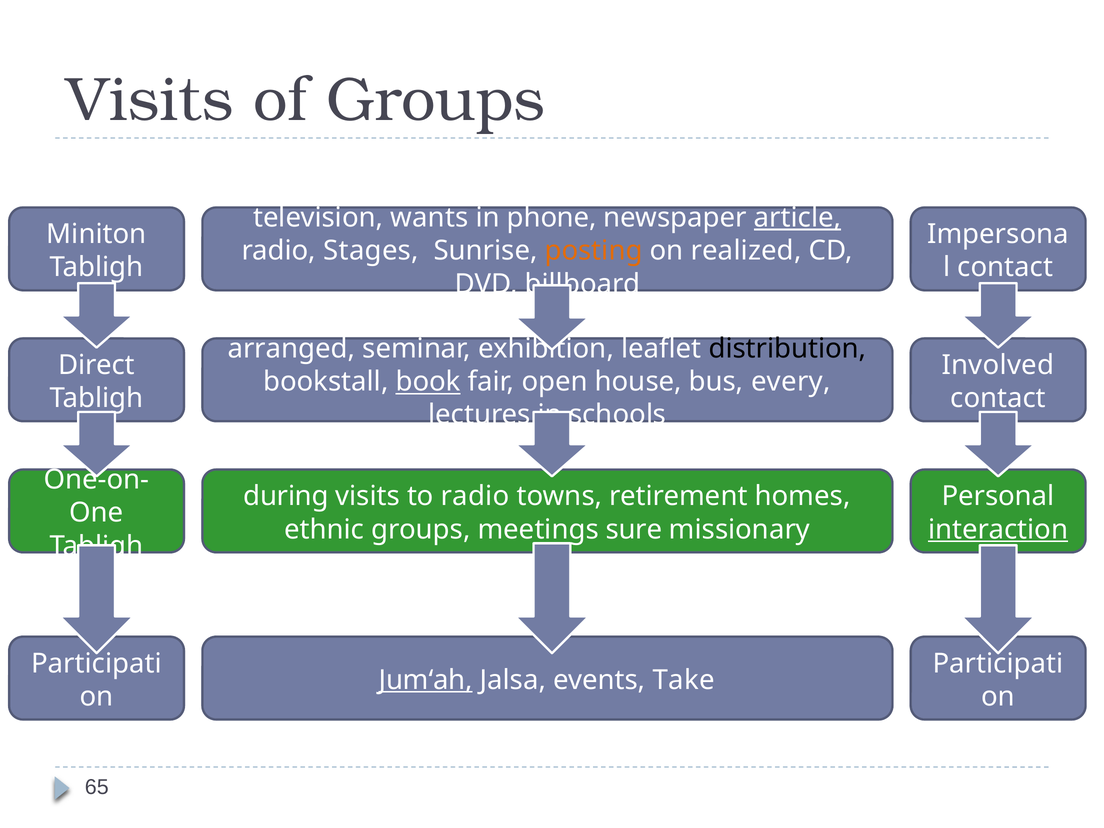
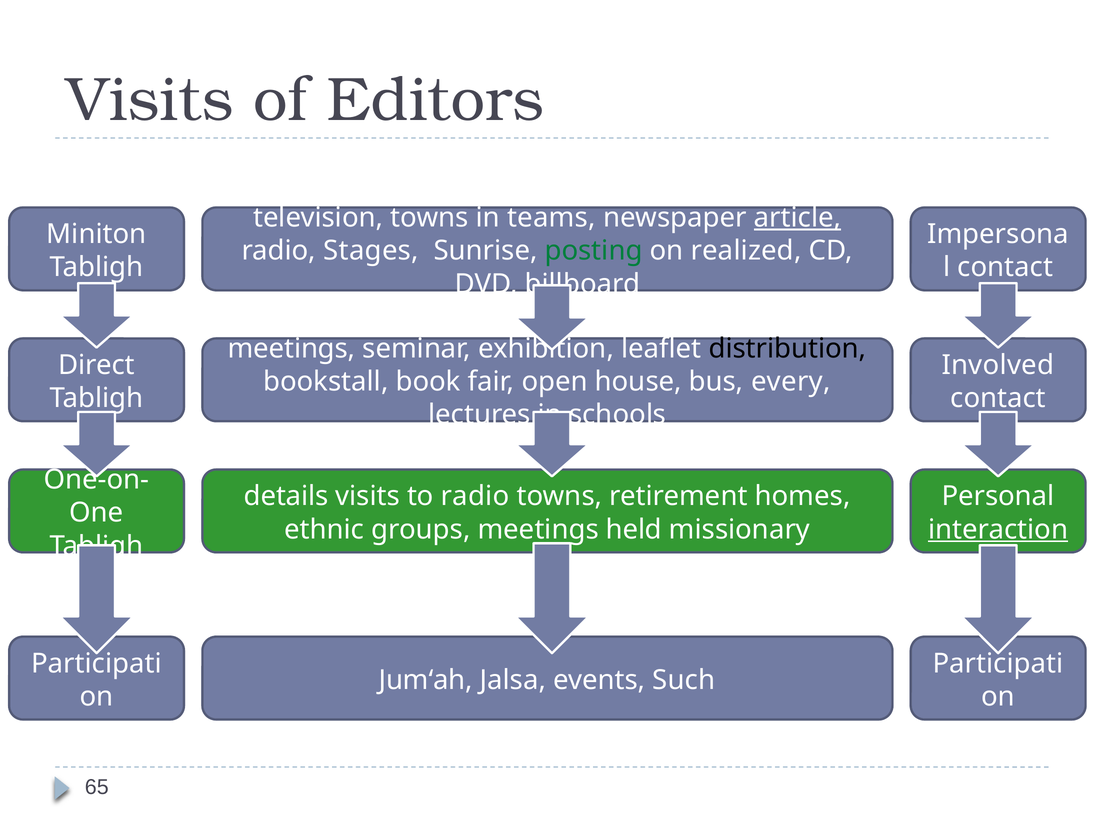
of Groups: Groups -> Editors
television wants: wants -> towns
phone: phone -> teams
posting colour: orange -> green
arranged at (291, 349): arranged -> meetings
book underline: present -> none
during: during -> details
sure: sure -> held
Jum‘ah underline: present -> none
Take: Take -> Such
